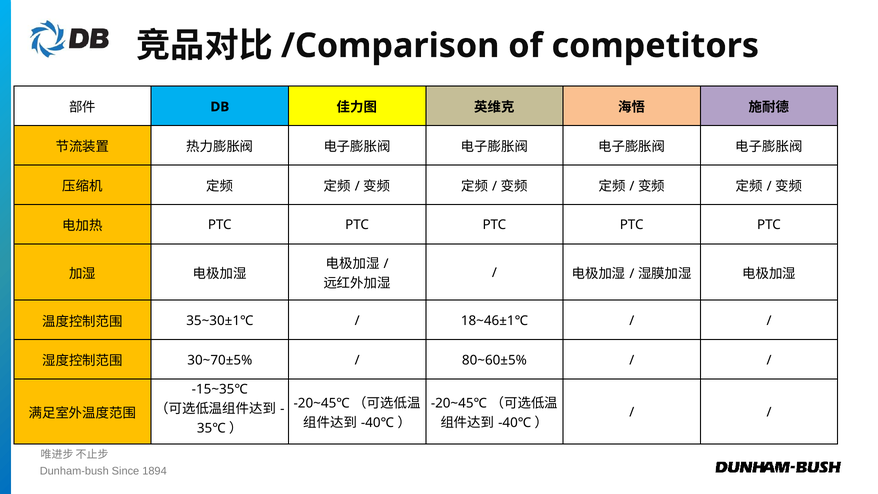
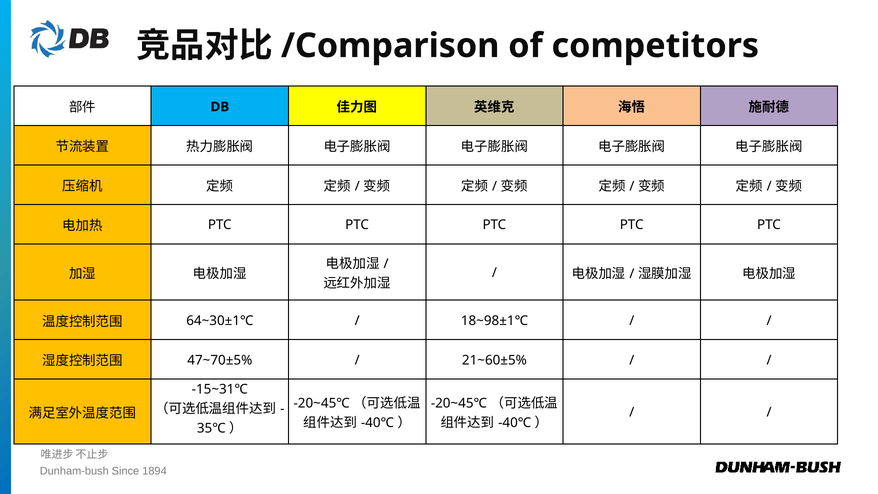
35~30±1℃: 35~30±1℃ -> 64~30±1℃
18~46±1℃: 18~46±1℃ -> 18~98±1℃
30~70±5%: 30~70±5% -> 47~70±5%
80~60±5%: 80~60±5% -> 21~60±5%
-15~35℃: -15~35℃ -> -15~31℃
